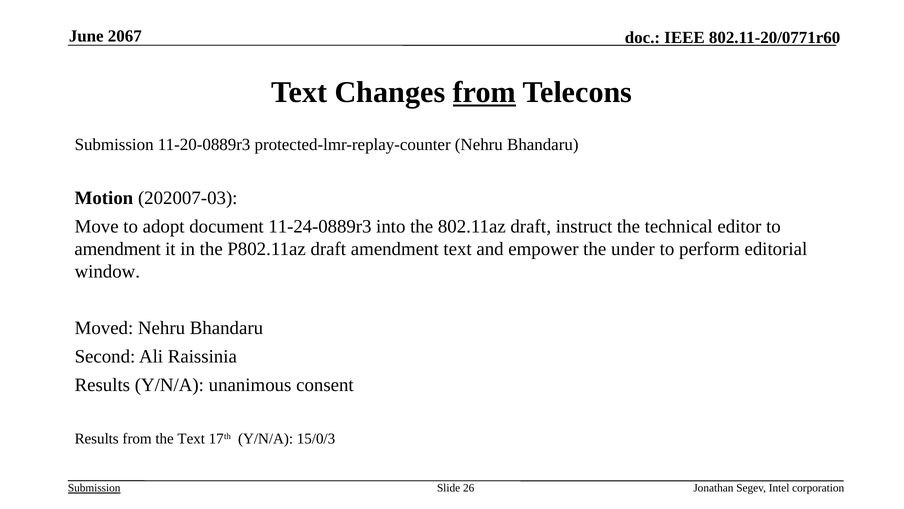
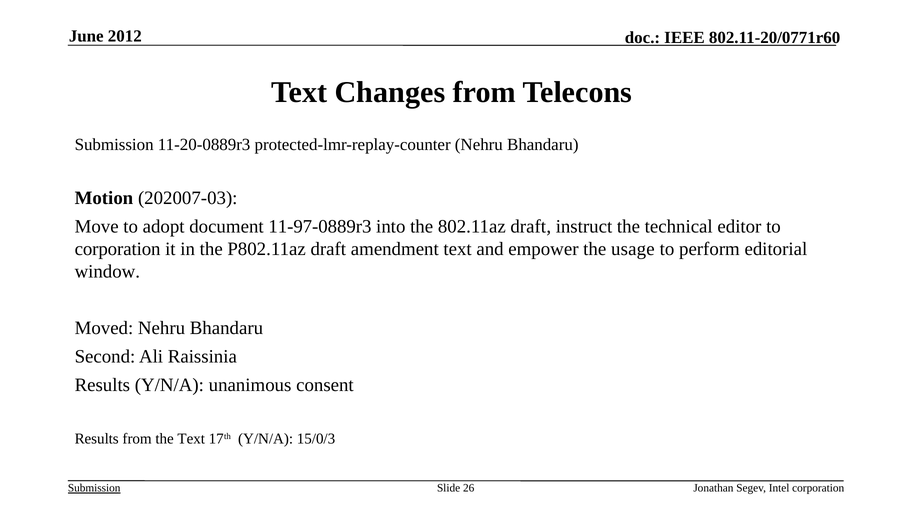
2067: 2067 -> 2012
from at (484, 92) underline: present -> none
11-24-0889r3: 11-24-0889r3 -> 11-97-0889r3
amendment at (118, 249): amendment -> corporation
under: under -> usage
